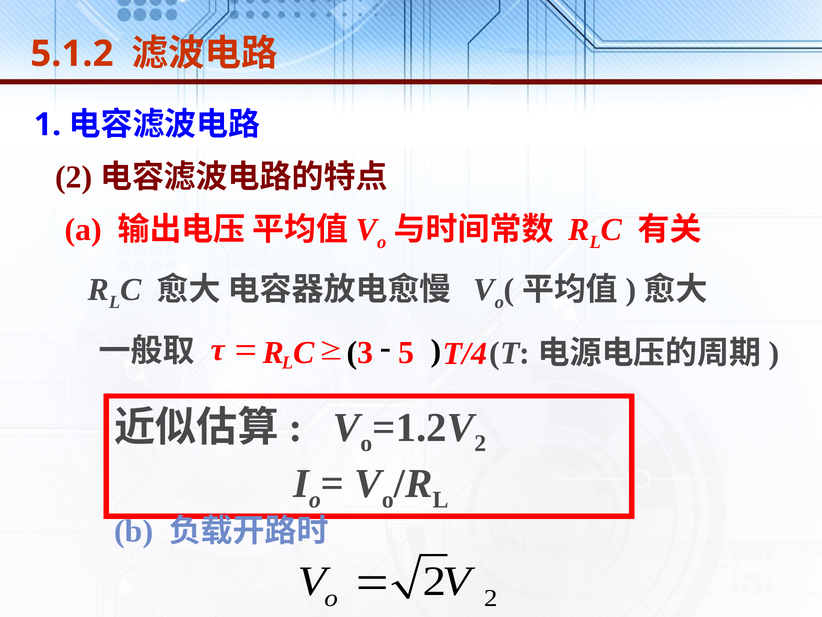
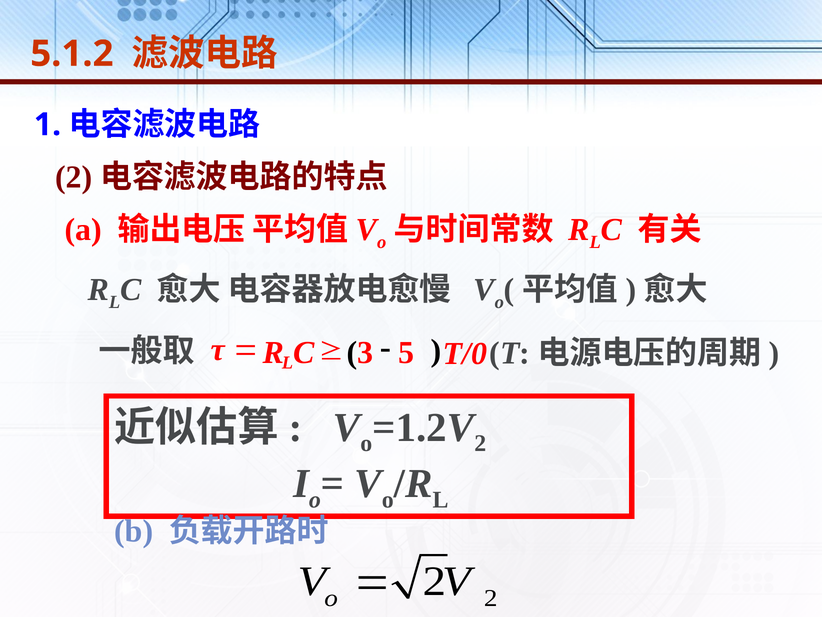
T/4: T/4 -> T/0
